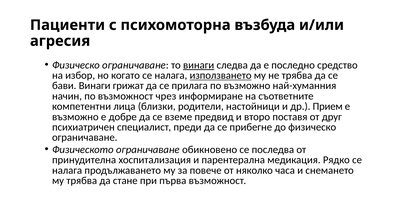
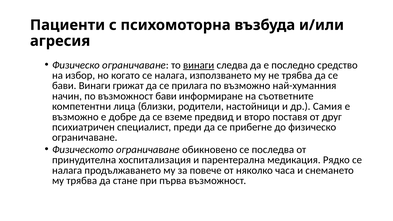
използването underline: present -> none
възможност чрез: чрез -> бави
Прием: Прием -> Самия
